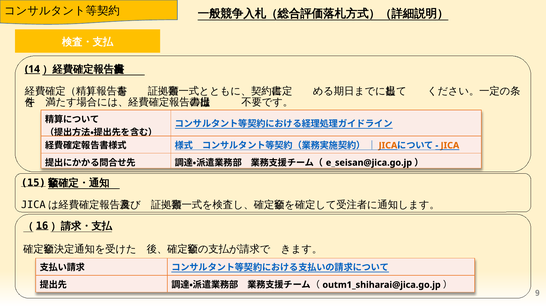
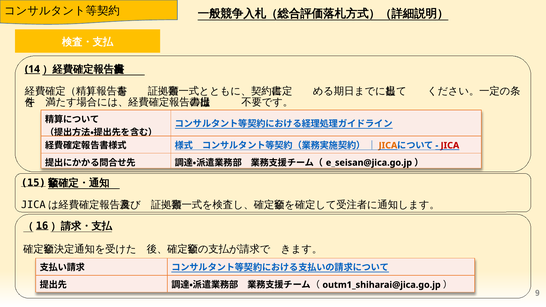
JICA at (450, 146) colour: orange -> red
